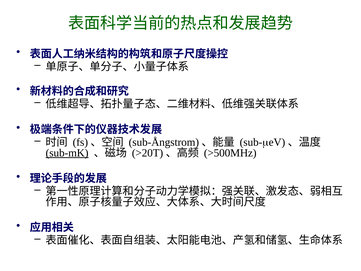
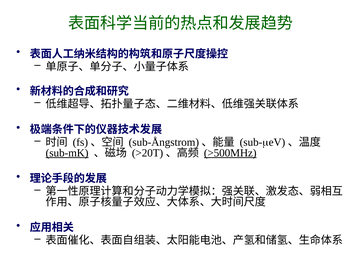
>500MHz underline: none -> present
